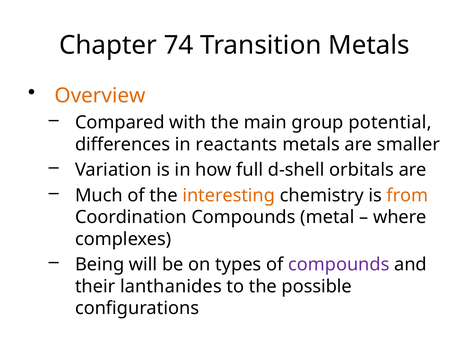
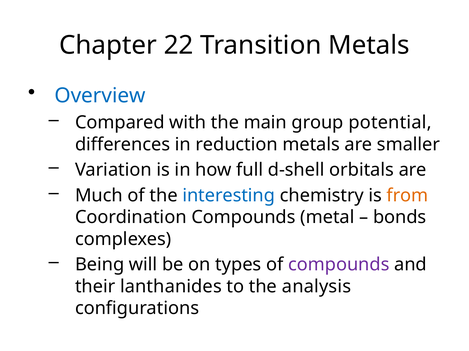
74: 74 -> 22
Overview colour: orange -> blue
reactants: reactants -> reduction
interesting colour: orange -> blue
where: where -> bonds
possible: possible -> analysis
